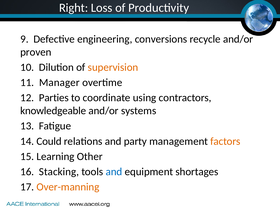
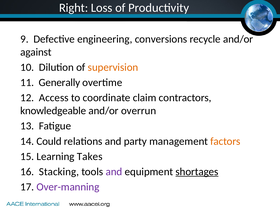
proven: proven -> against
Manager: Manager -> Generally
Parties: Parties -> Access
using: using -> claim
systems: systems -> overrun
Other: Other -> Takes
and at (114, 172) colour: blue -> purple
shortages underline: none -> present
Over-manning colour: orange -> purple
